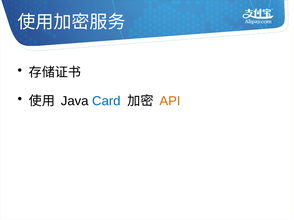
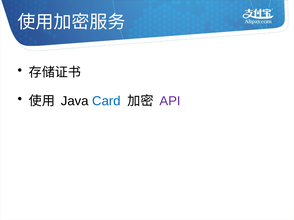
API colour: orange -> purple
